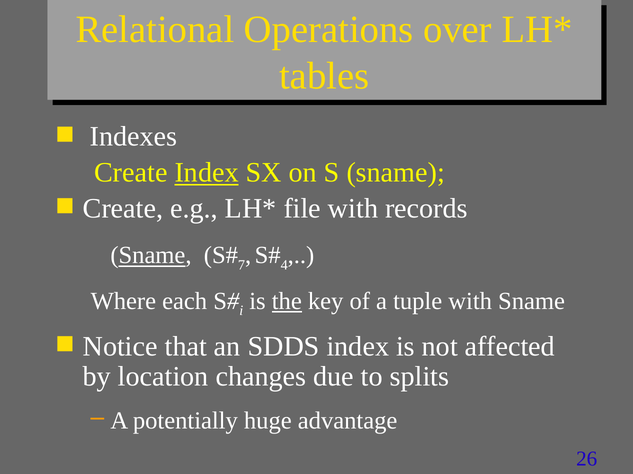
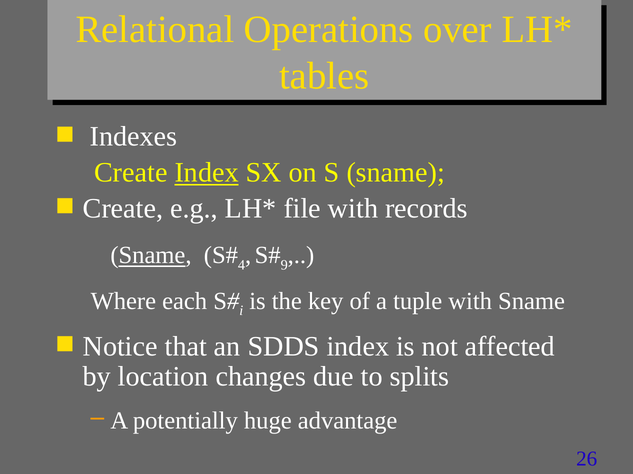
7: 7 -> 4
4: 4 -> 9
the underline: present -> none
